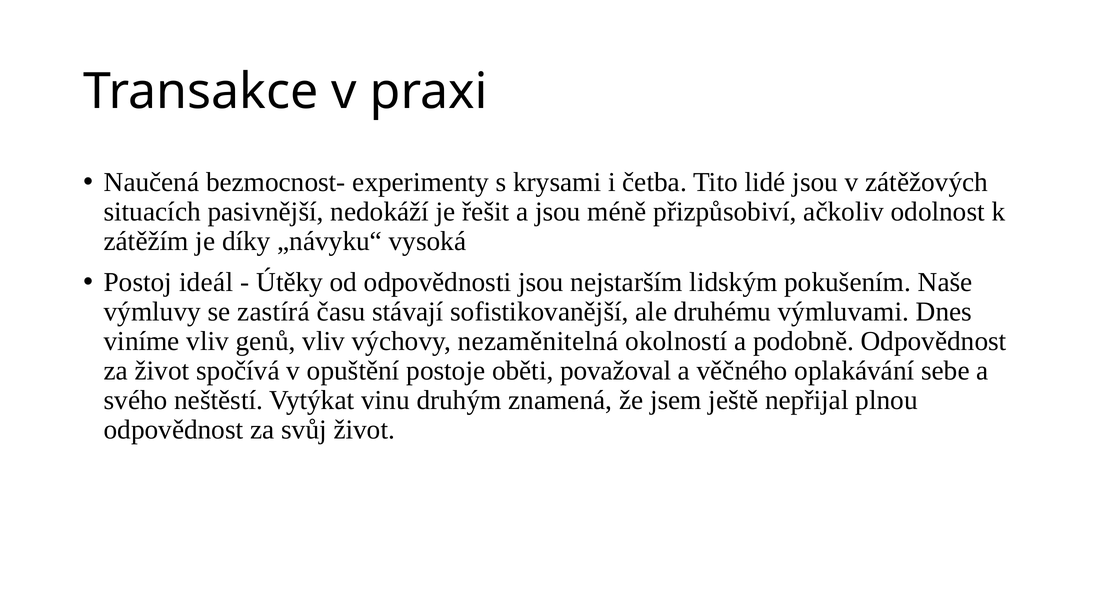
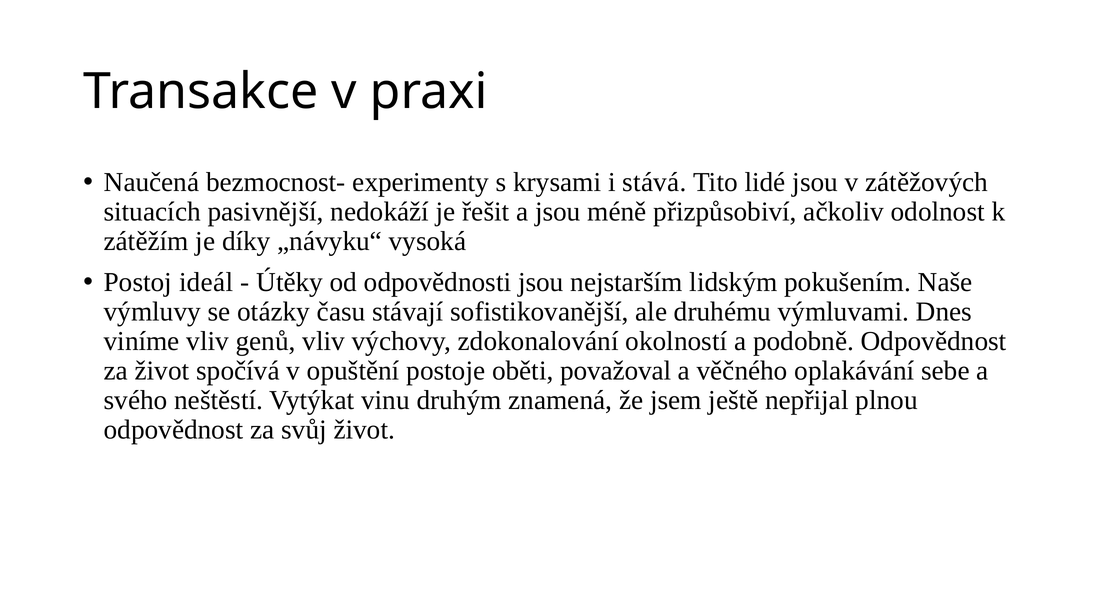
četba: četba -> stává
zastírá: zastírá -> otázky
nezaměnitelná: nezaměnitelná -> zdokonalování
